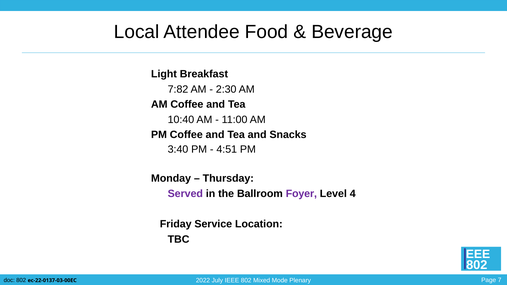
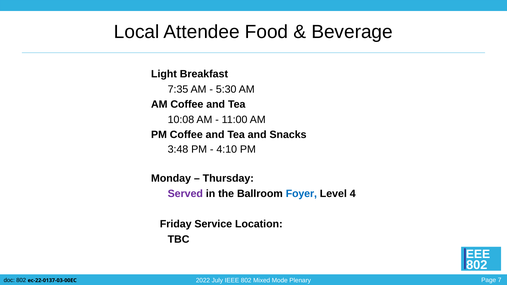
7:82: 7:82 -> 7:35
2:30: 2:30 -> 5:30
10:40: 10:40 -> 10:08
3:40: 3:40 -> 3:48
4:51: 4:51 -> 4:10
Foyer colour: purple -> blue
